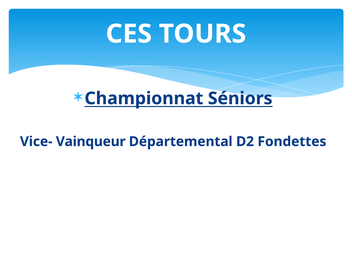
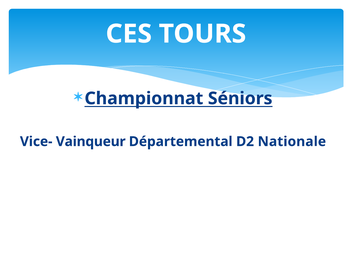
Fondettes: Fondettes -> Nationale
